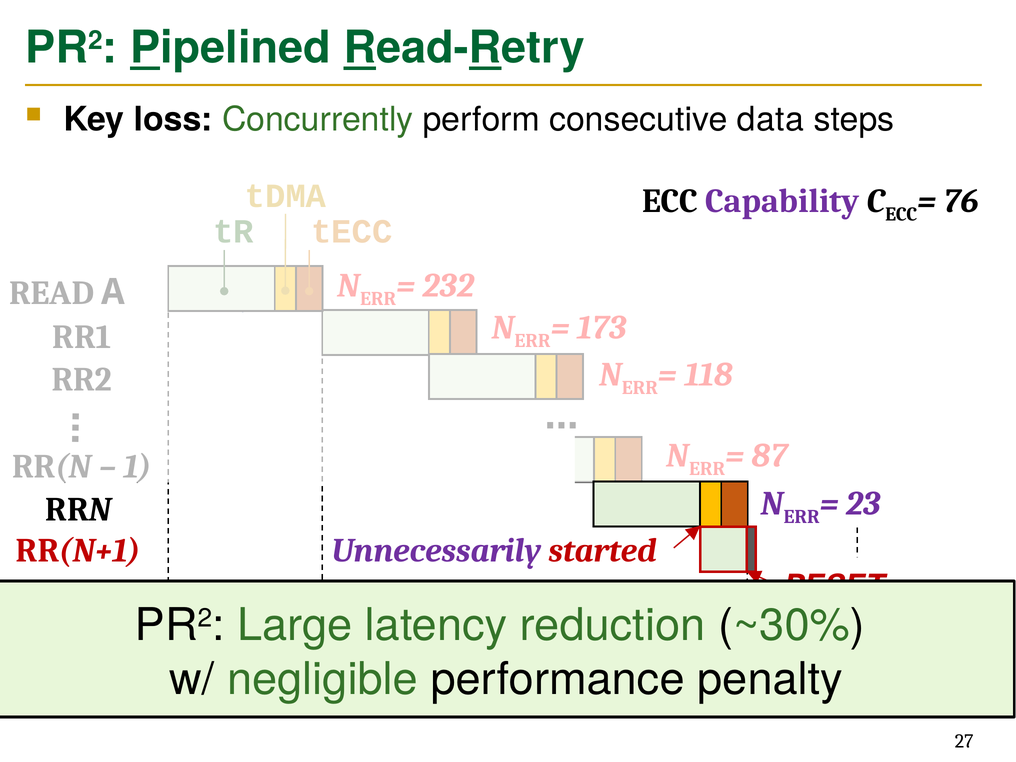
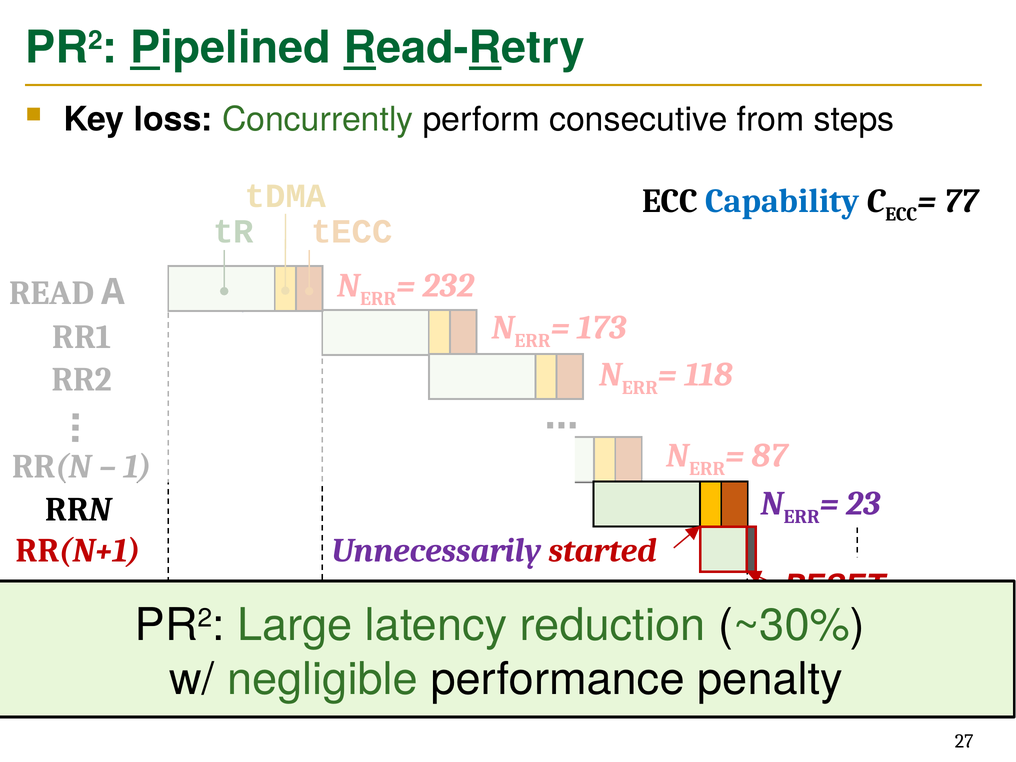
data: data -> from
Capability colour: purple -> blue
76: 76 -> 77
